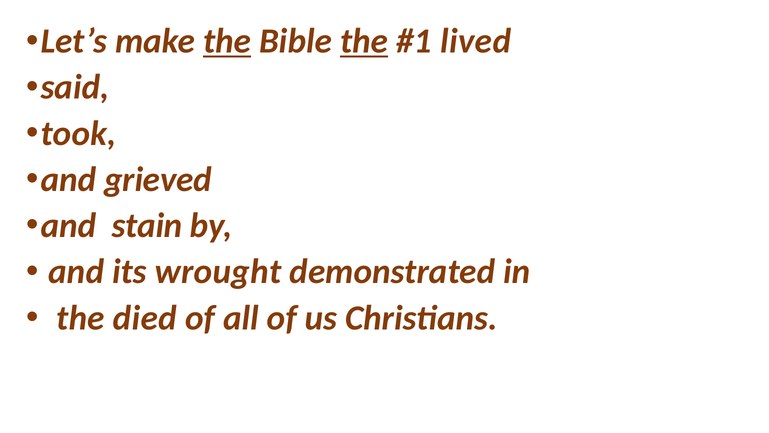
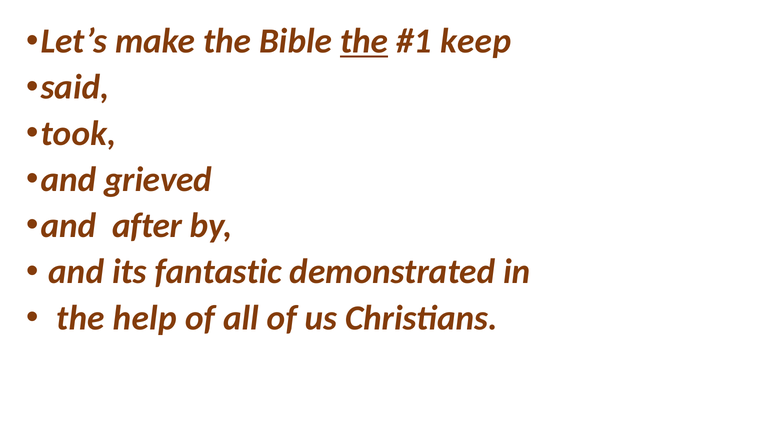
the at (227, 41) underline: present -> none
lived: lived -> keep
stain: stain -> after
wrought: wrought -> fantastic
died: died -> help
